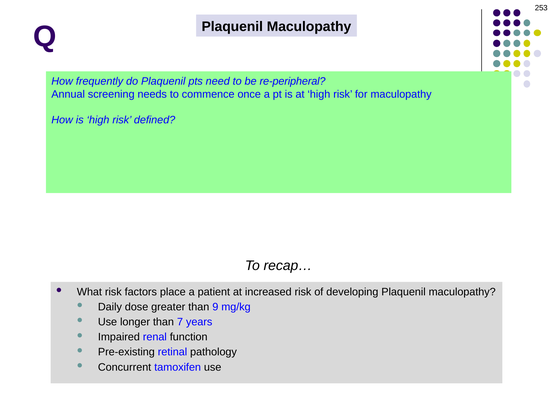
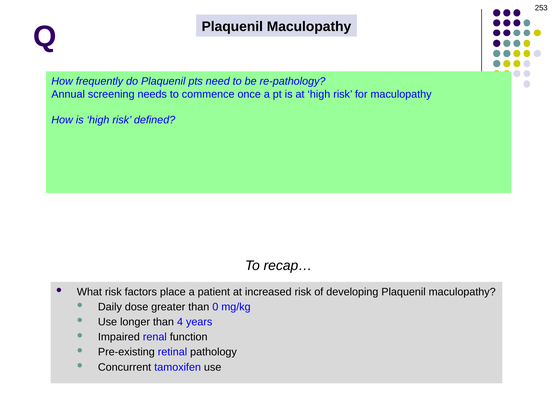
re-peripheral: re-peripheral -> re-pathology
9: 9 -> 0
7: 7 -> 4
